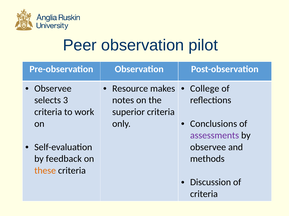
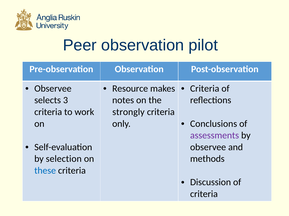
College at (205, 89): College -> Criteria
superior: superior -> strongly
feedback: feedback -> selection
these colour: orange -> blue
